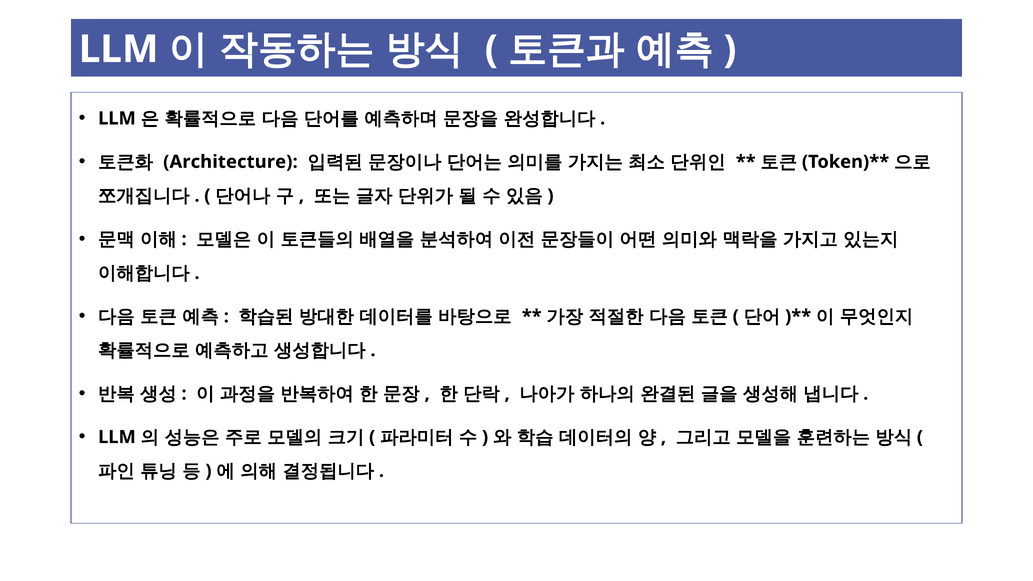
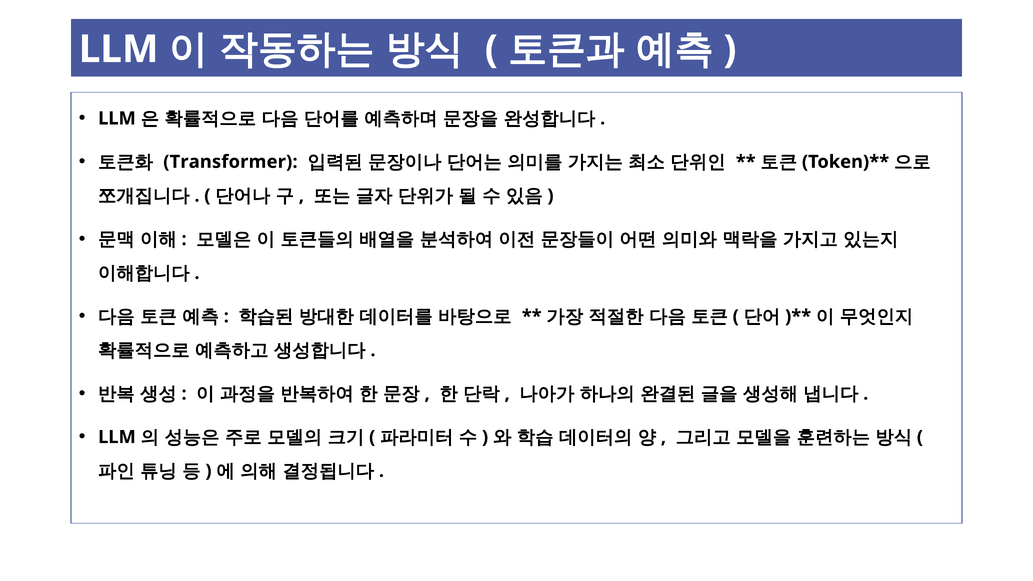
Architecture: Architecture -> Transformer
